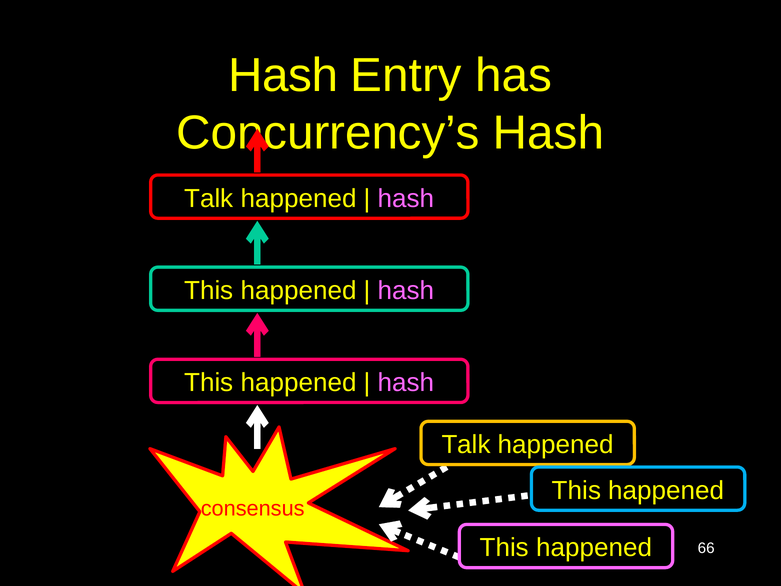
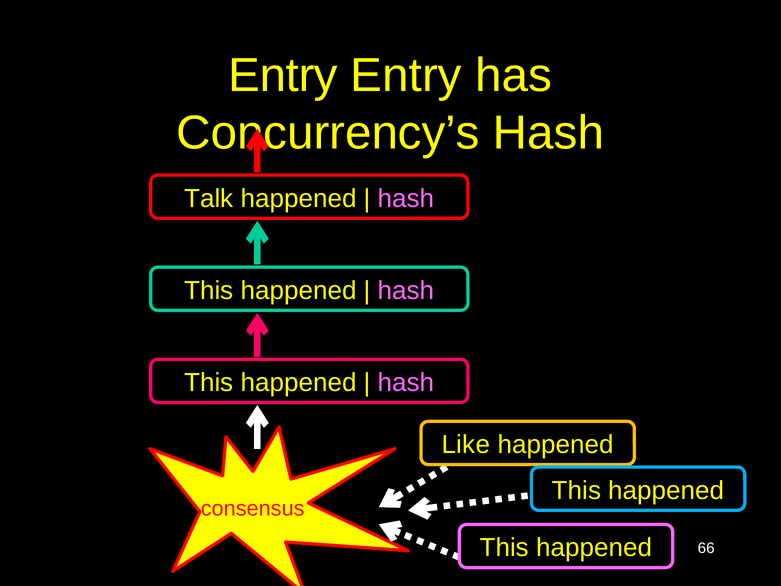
Hash at (283, 76): Hash -> Entry
Talk at (466, 445): Talk -> Like
